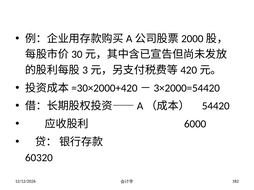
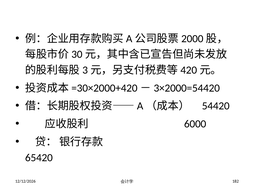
60320: 60320 -> 65420
